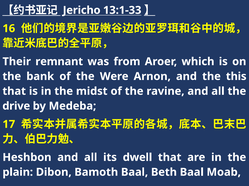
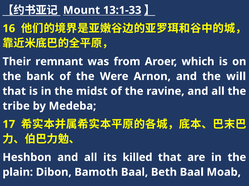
Jericho: Jericho -> Mount
this: this -> will
drive: drive -> tribe
dwell: dwell -> killed
